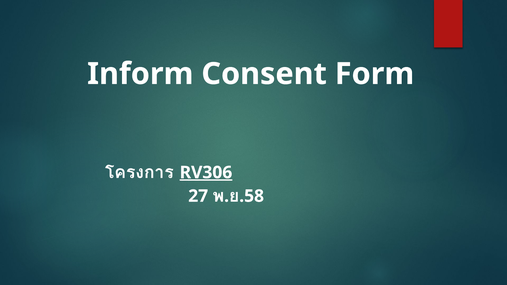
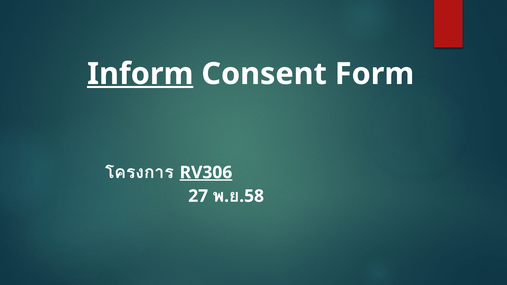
Inform underline: none -> present
